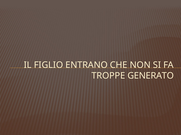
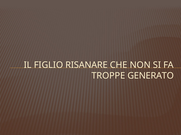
ENTRANO: ENTRANO -> RISANARE
